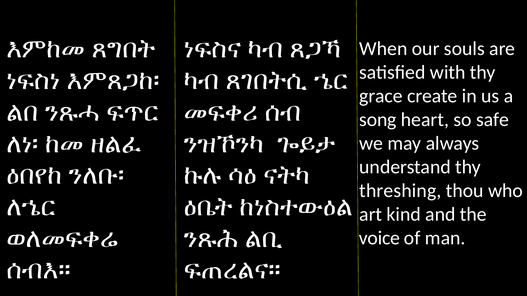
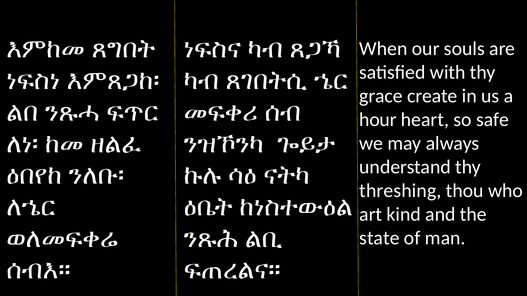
song: song -> hour
voice: voice -> state
